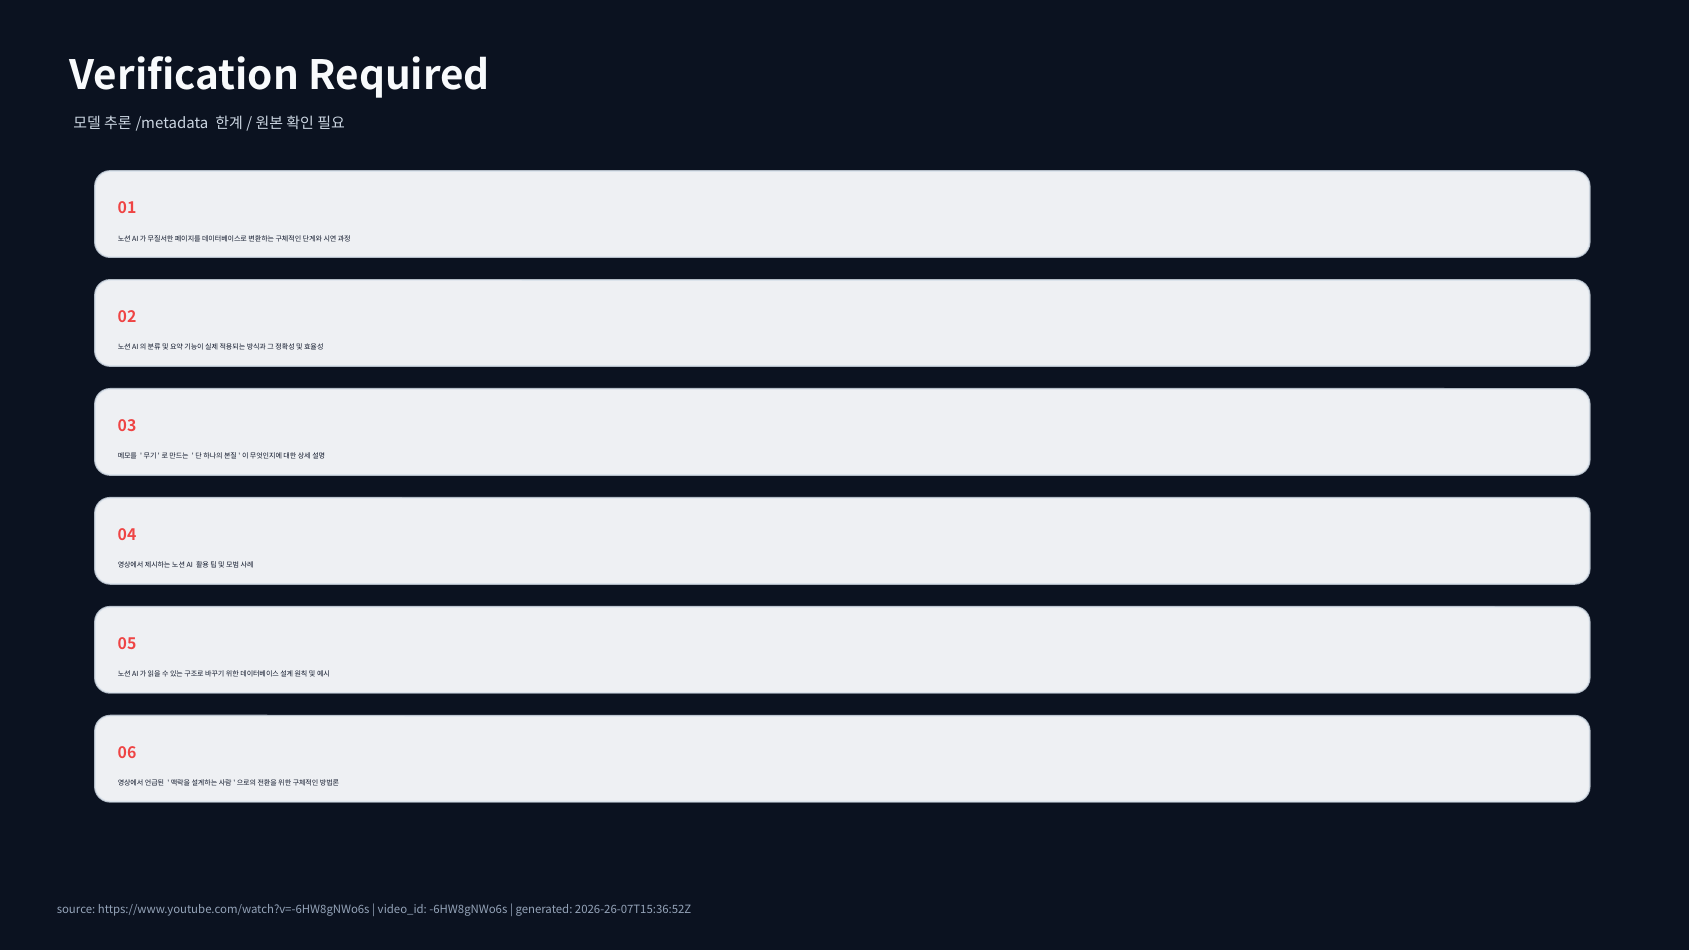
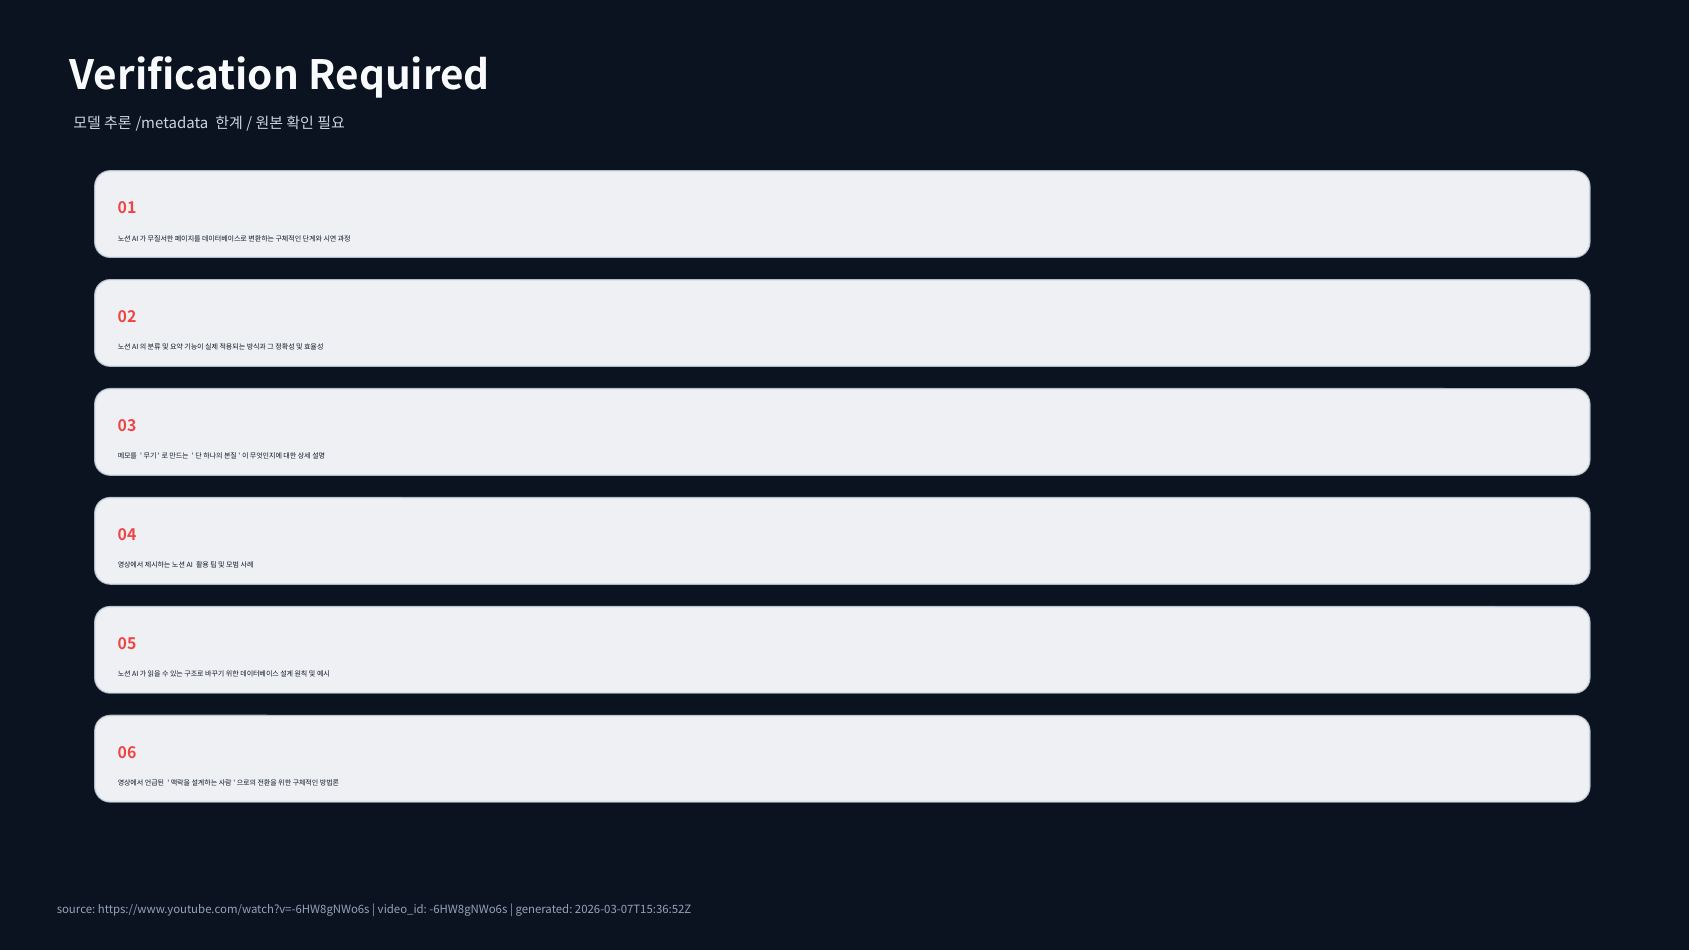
2026-26-07T15:36:52Z: 2026-26-07T15:36:52Z -> 2026-03-07T15:36:52Z
